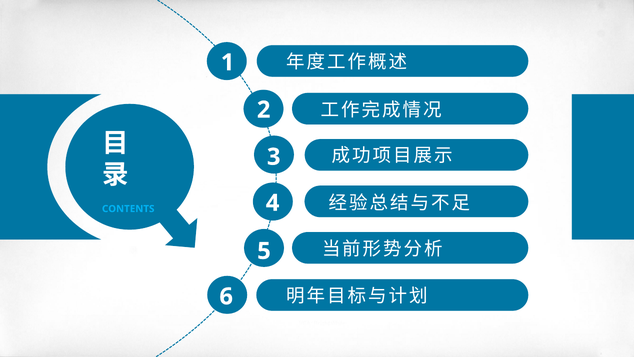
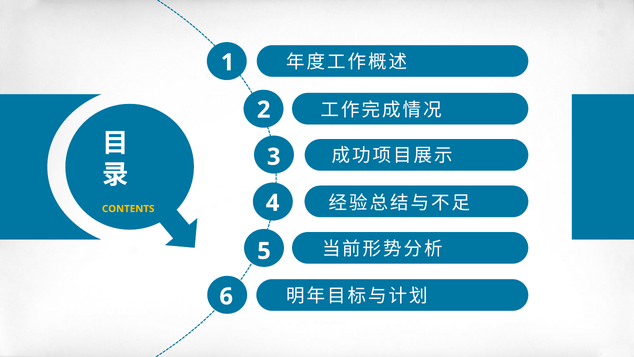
CONTENTS colour: light blue -> yellow
